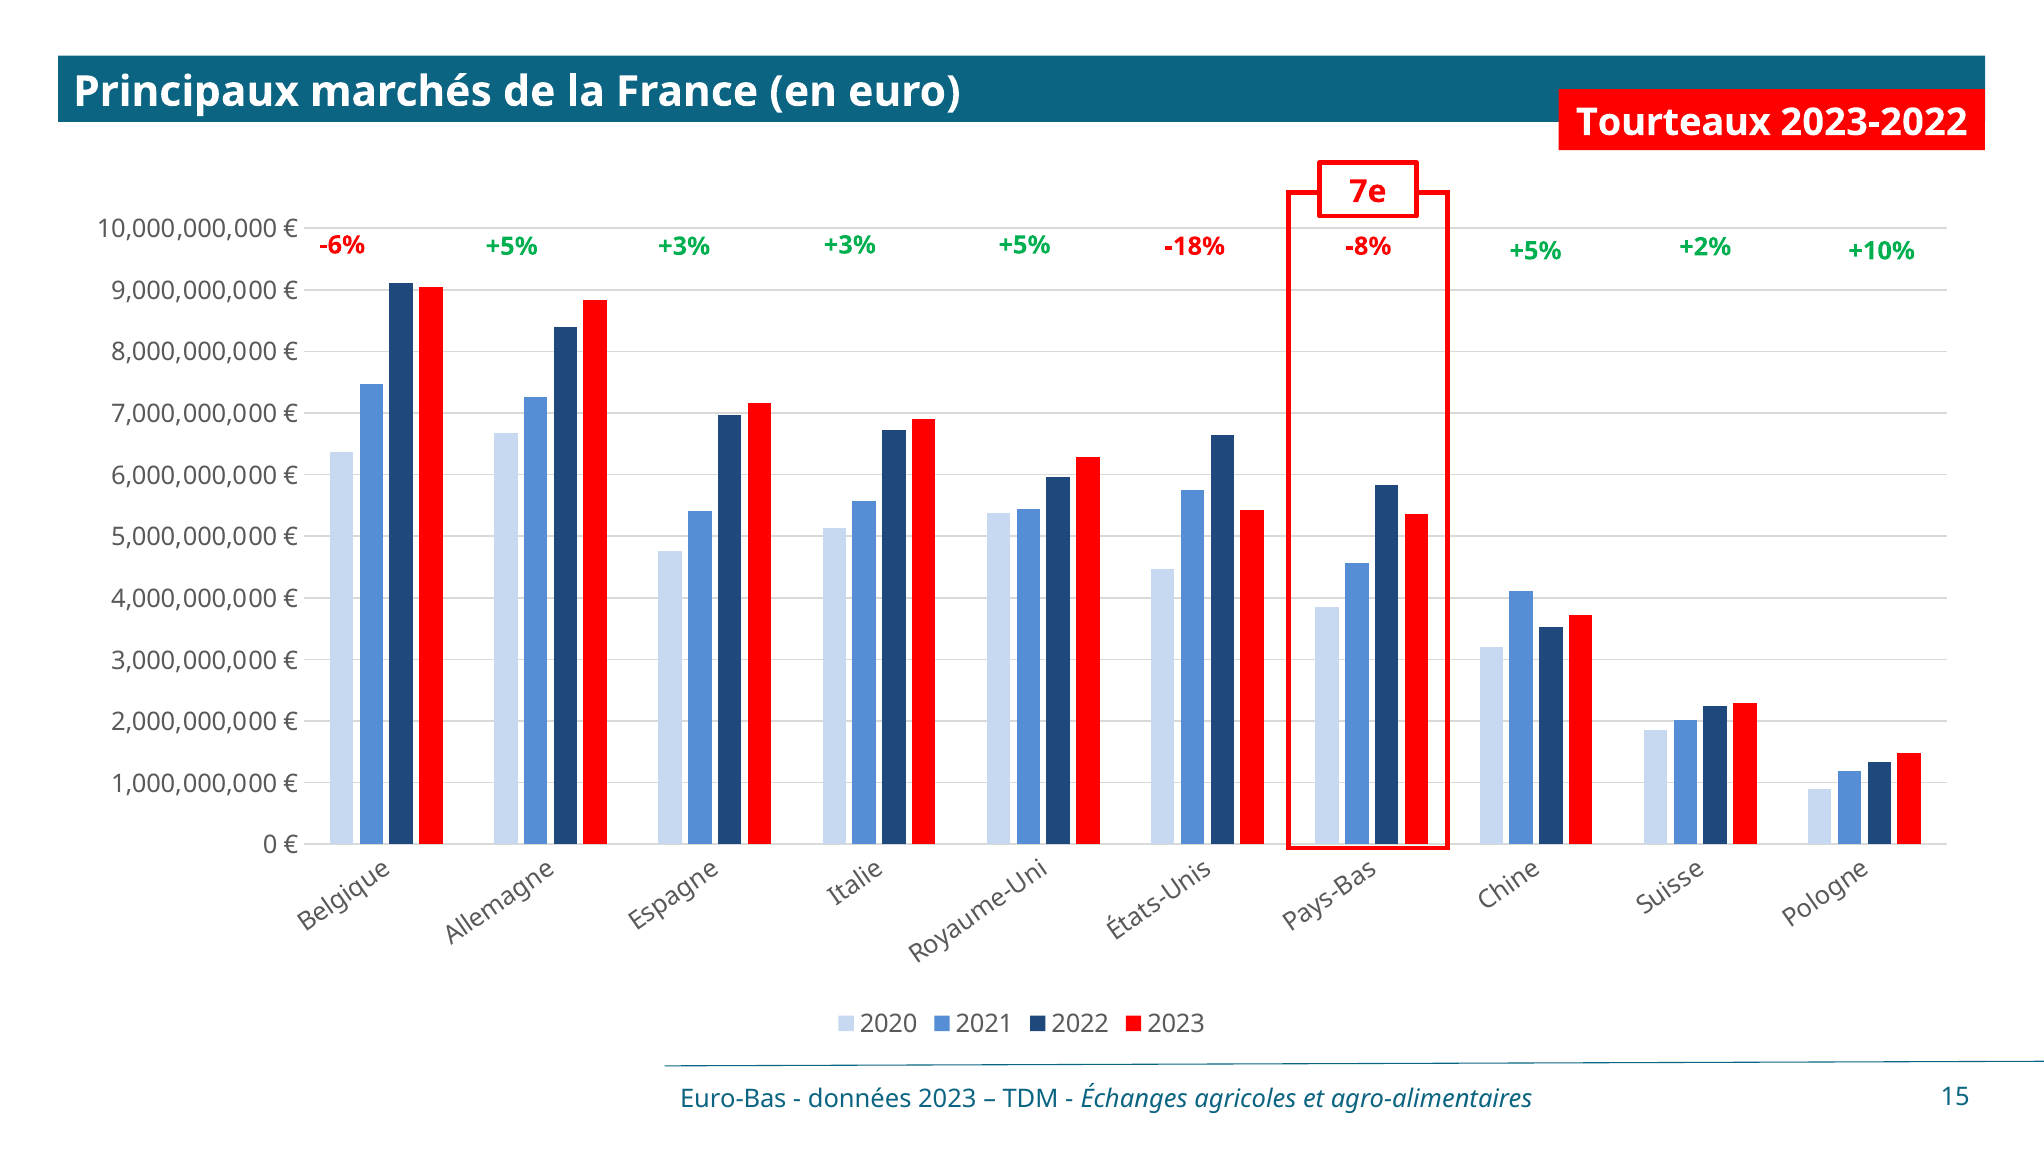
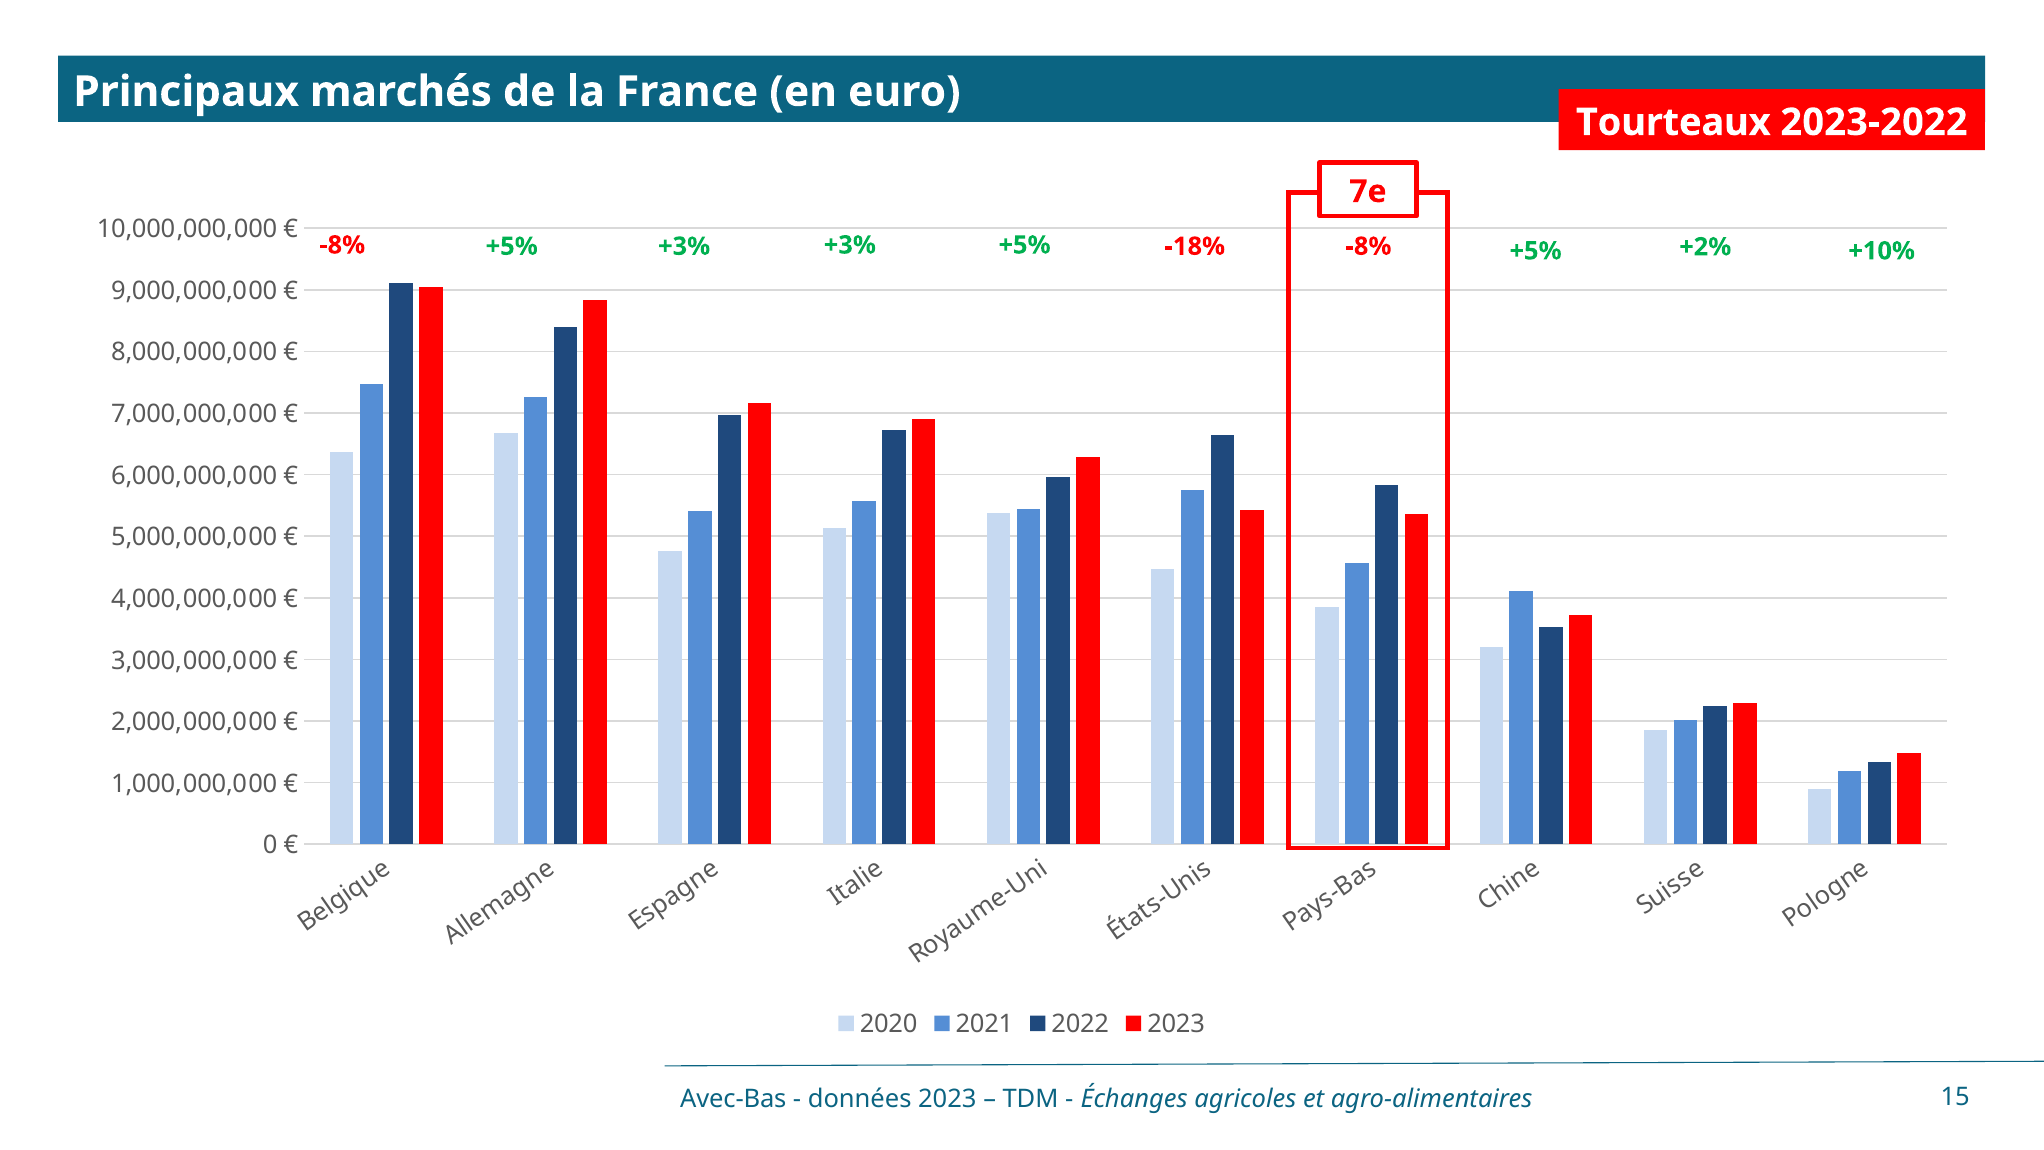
-6% at (342, 245): -6% -> -8%
Euro-Bas: Euro-Bas -> Avec-Bas
